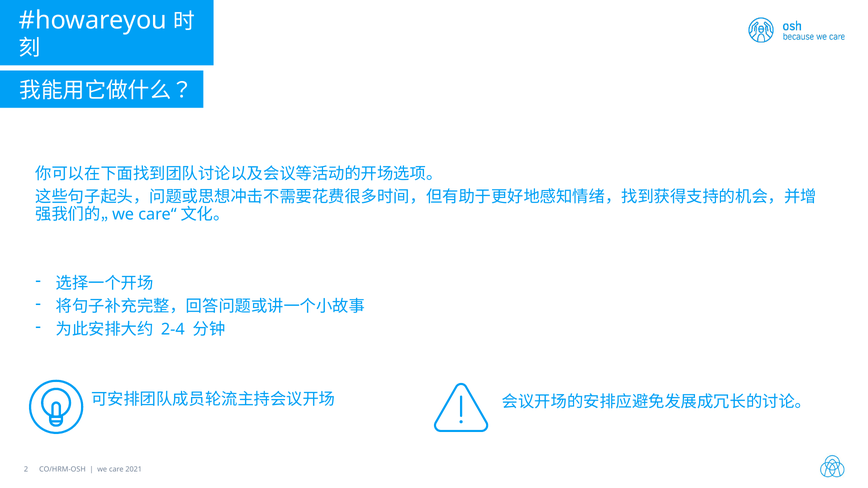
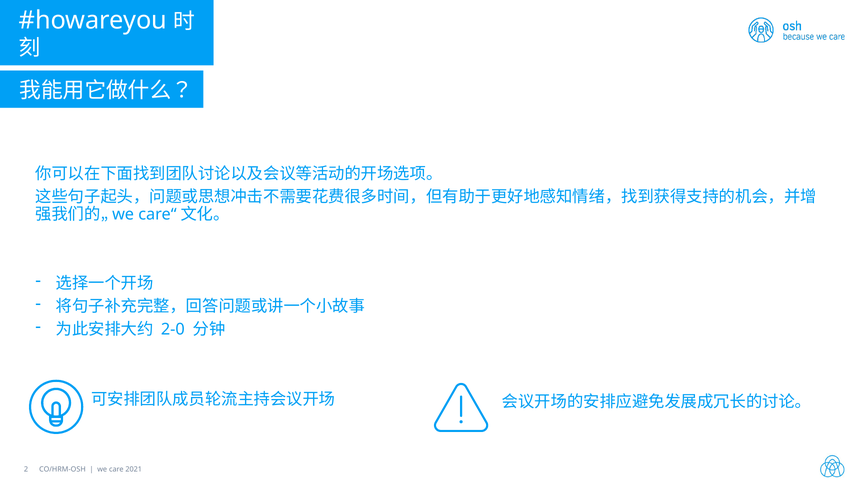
2-4: 2-4 -> 2-0
